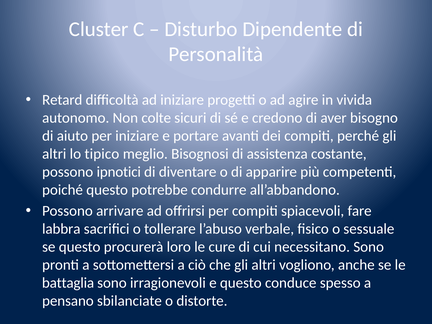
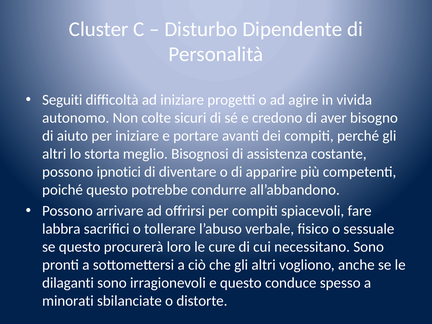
Retard: Retard -> Seguiti
tipico: tipico -> storta
battaglia: battaglia -> dilaganti
pensano: pensano -> minorati
